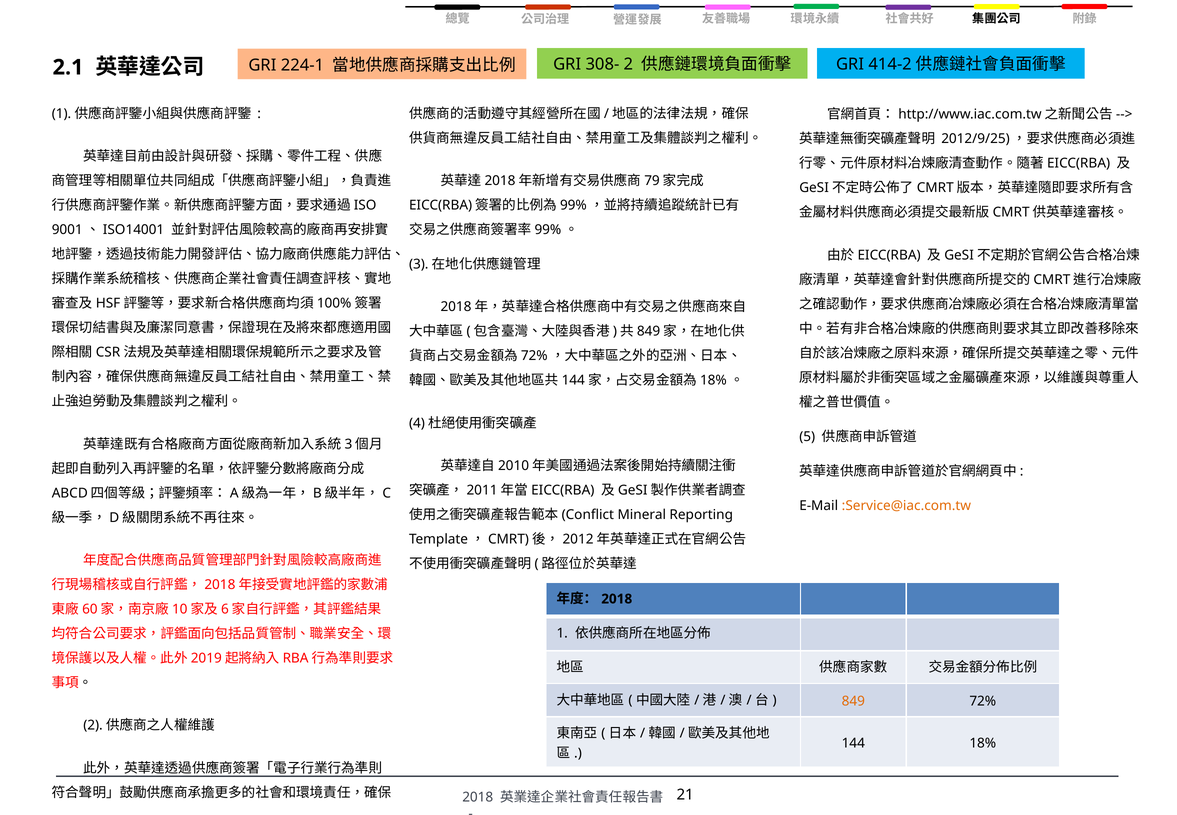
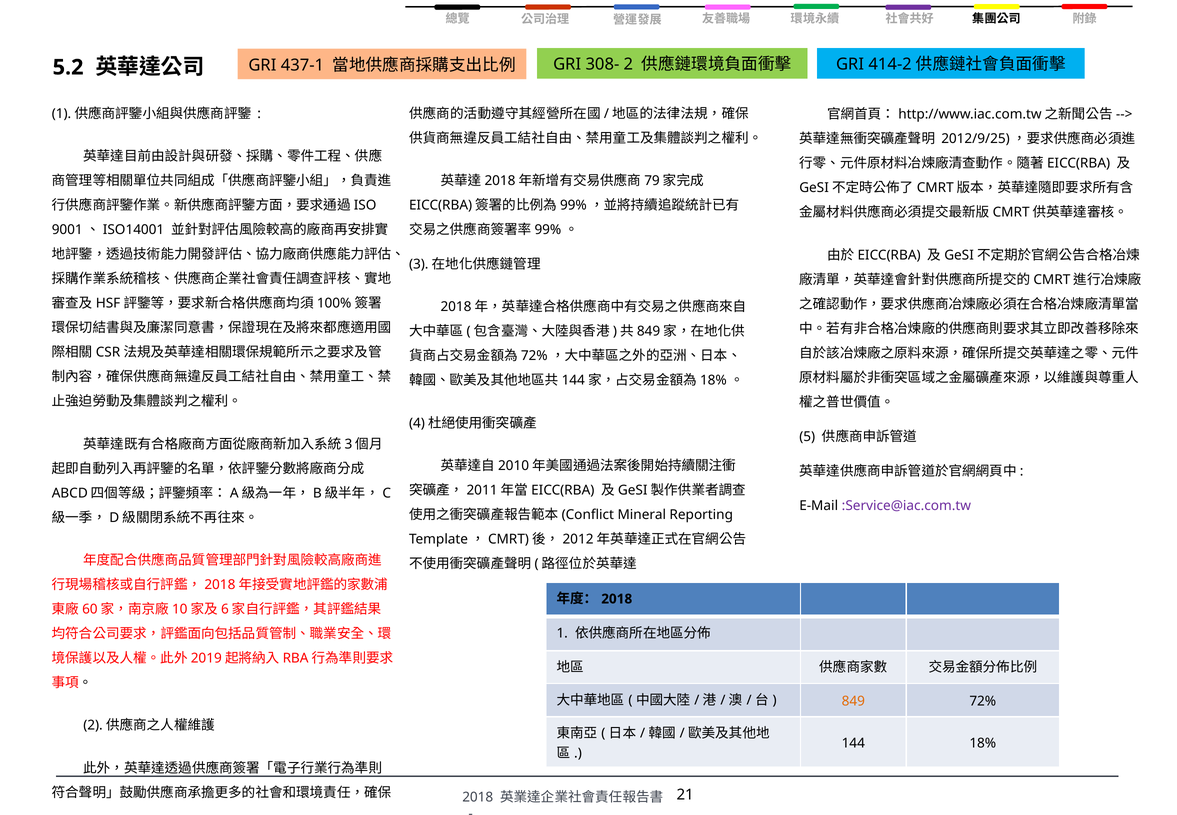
224-1: 224-1 -> 437-1
2.1: 2.1 -> 5.2
:Service@iac.com.tw colour: orange -> purple
